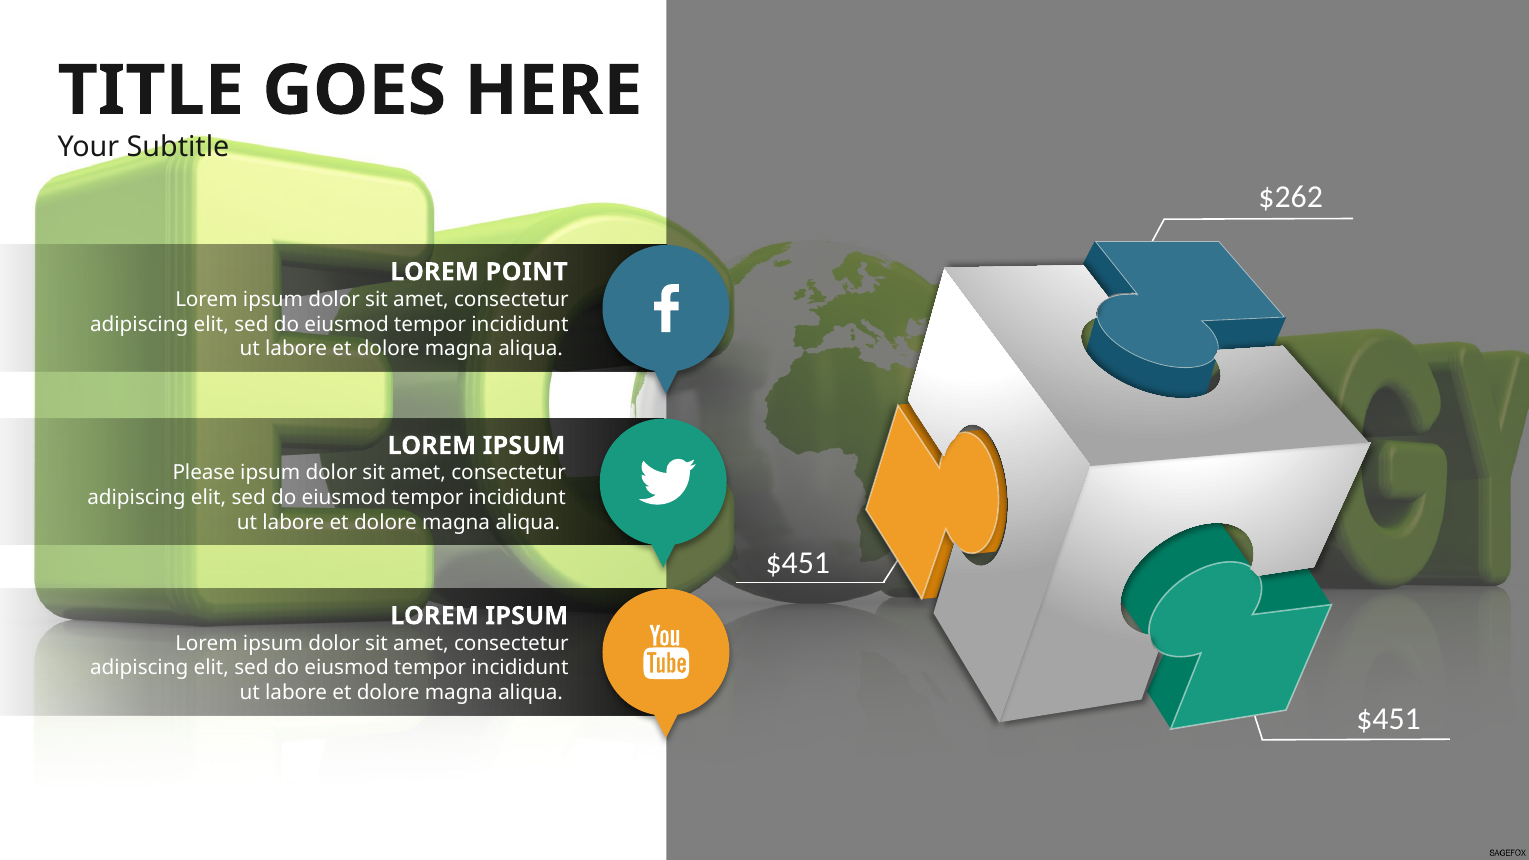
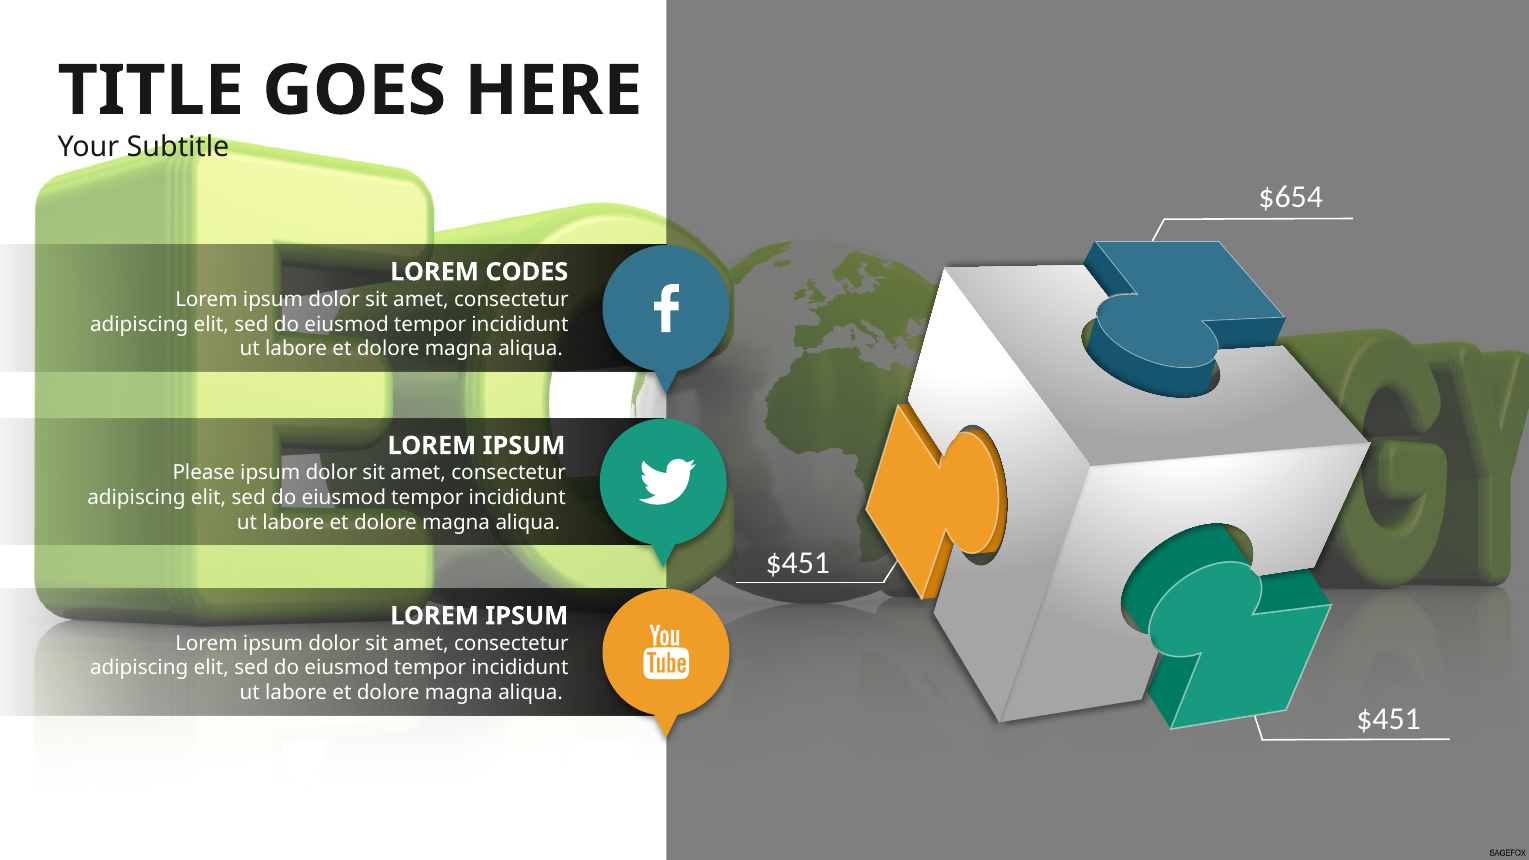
$262: $262 -> $654
POINT: POINT -> CODES
